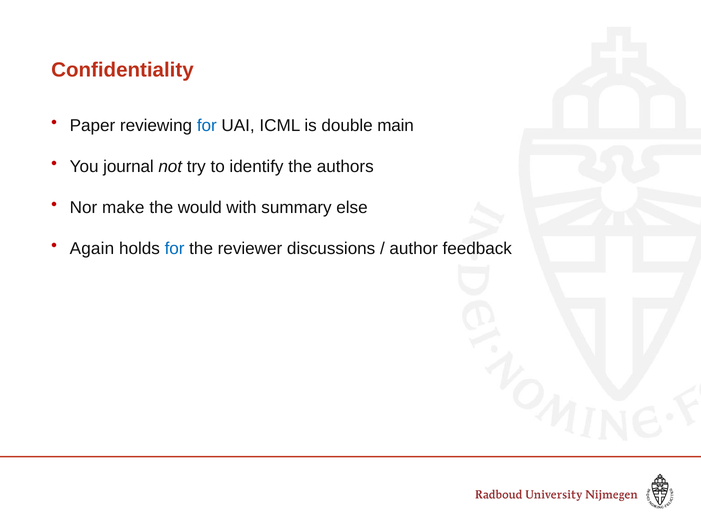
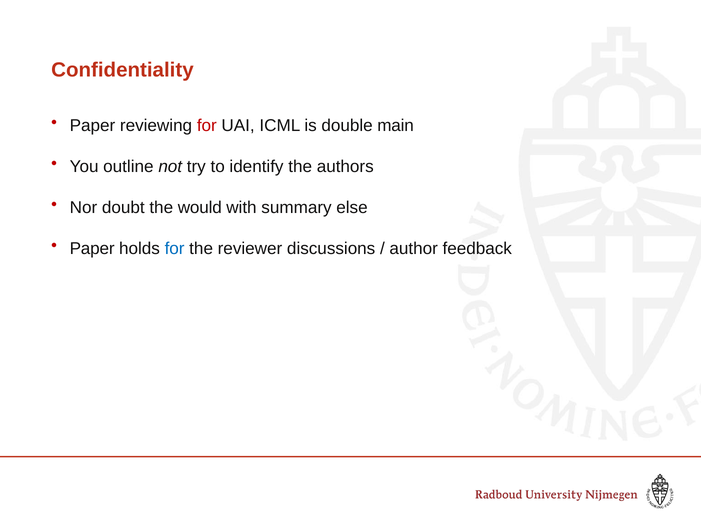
for at (207, 126) colour: blue -> red
journal: journal -> outline
make: make -> doubt
Again at (92, 249): Again -> Paper
